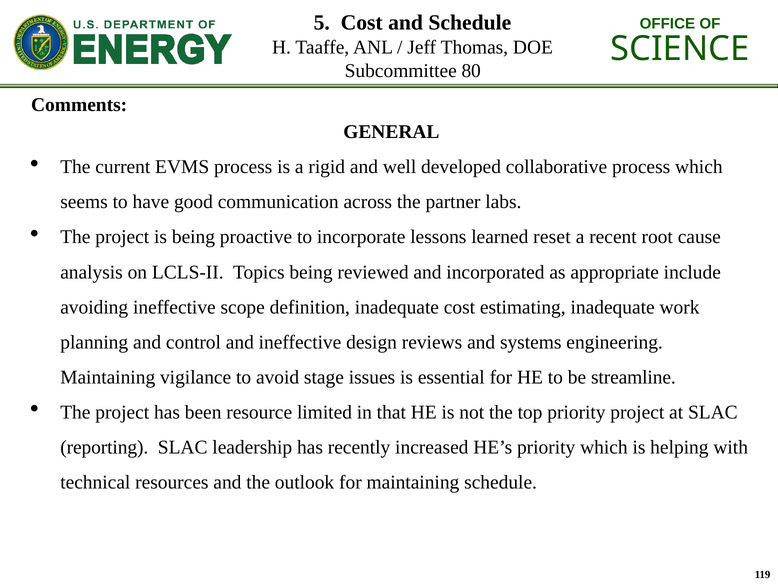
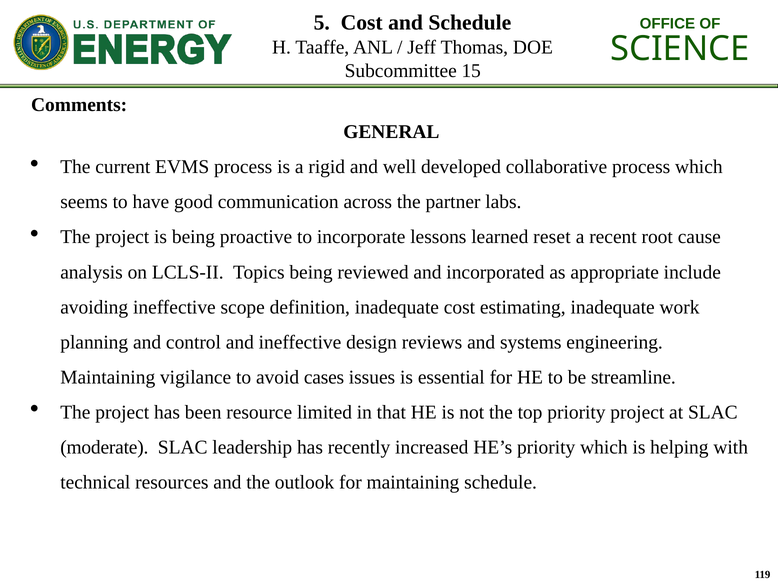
80: 80 -> 15
stage: stage -> cases
reporting: reporting -> moderate
